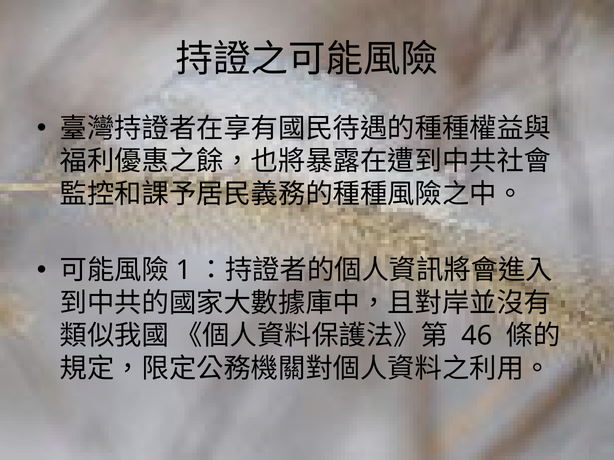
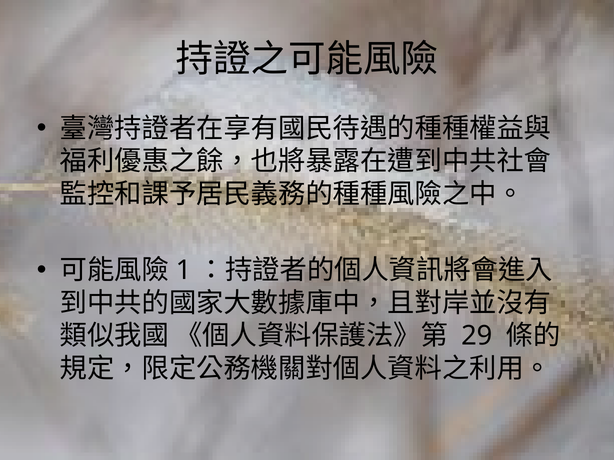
46: 46 -> 29
